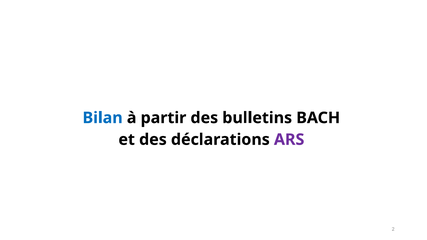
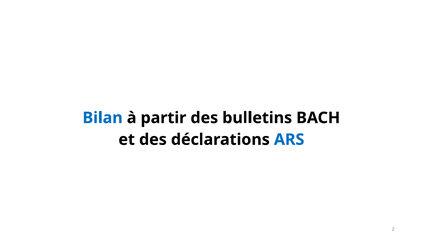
ARS colour: purple -> blue
